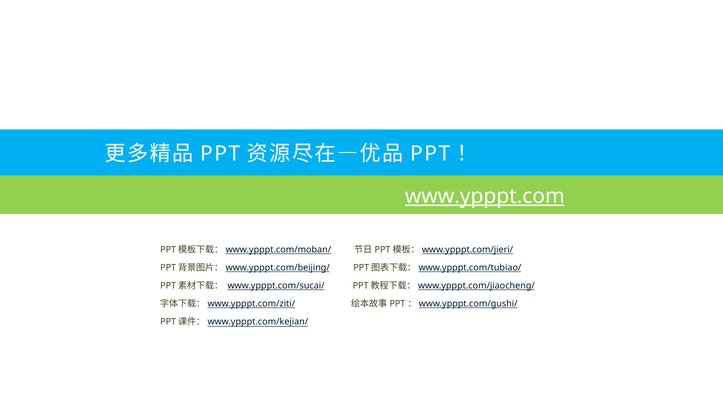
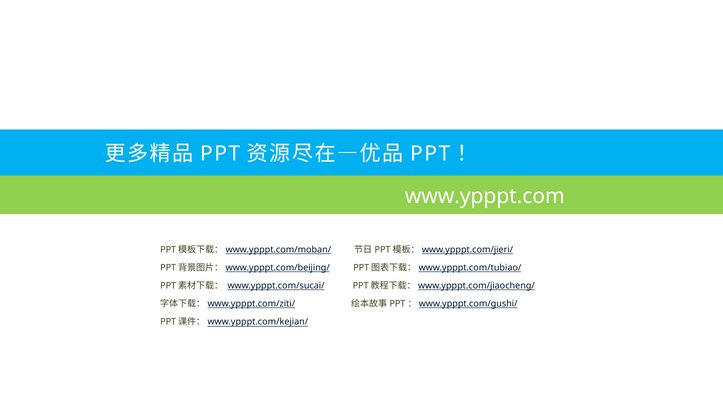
www.ypppt.com underline: present -> none
